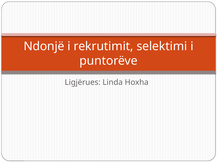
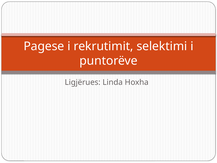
Ndonjë: Ndonjë -> Pagese
